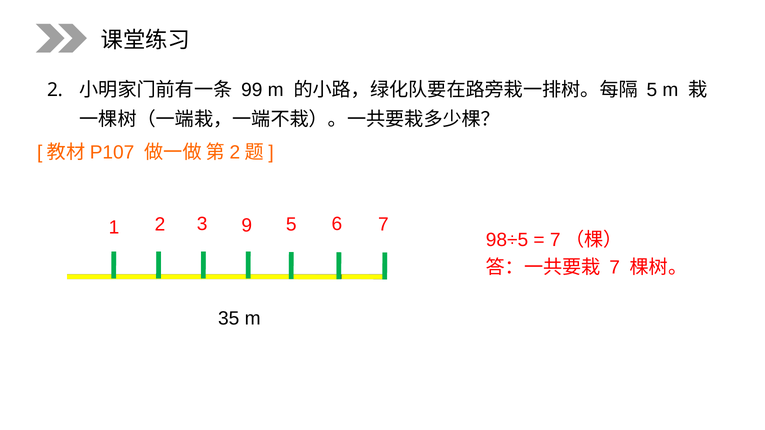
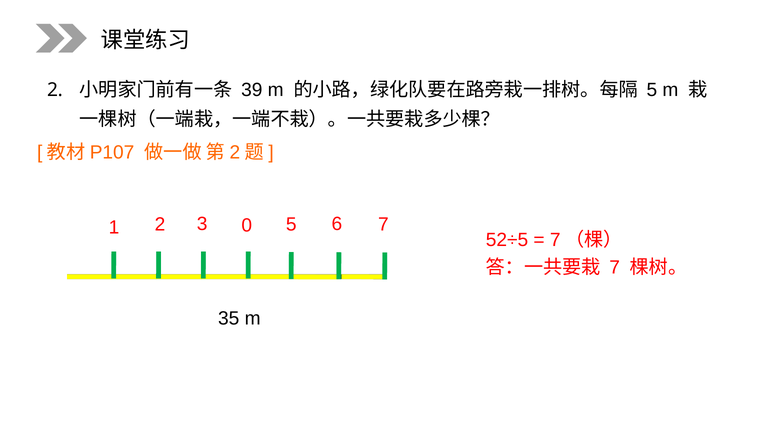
99: 99 -> 39
9: 9 -> 0
98÷5: 98÷5 -> 52÷5
